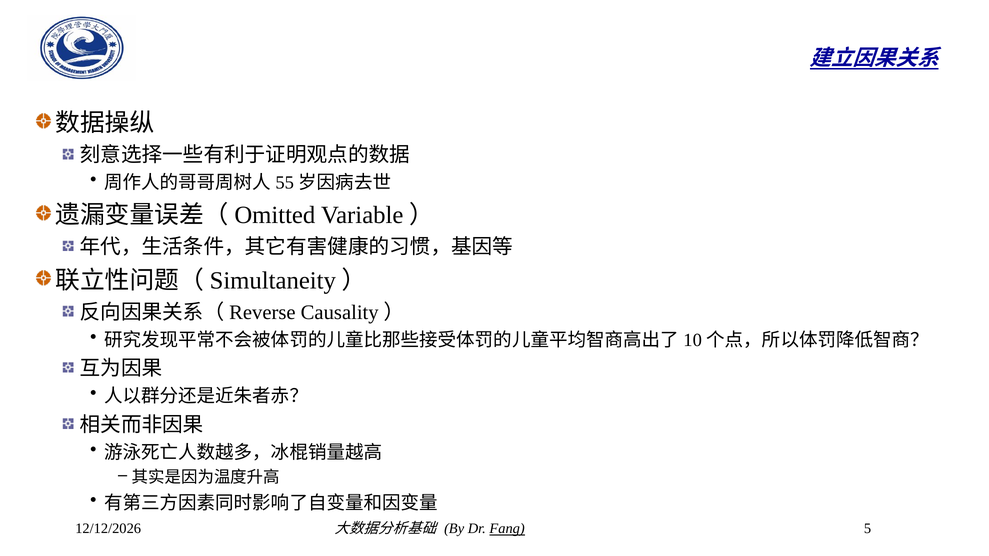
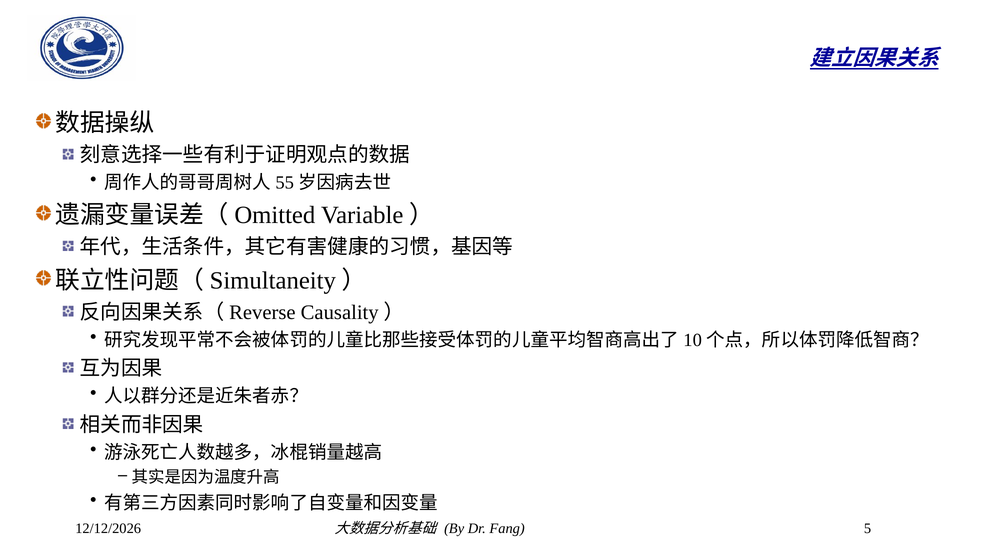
Fang underline: present -> none
